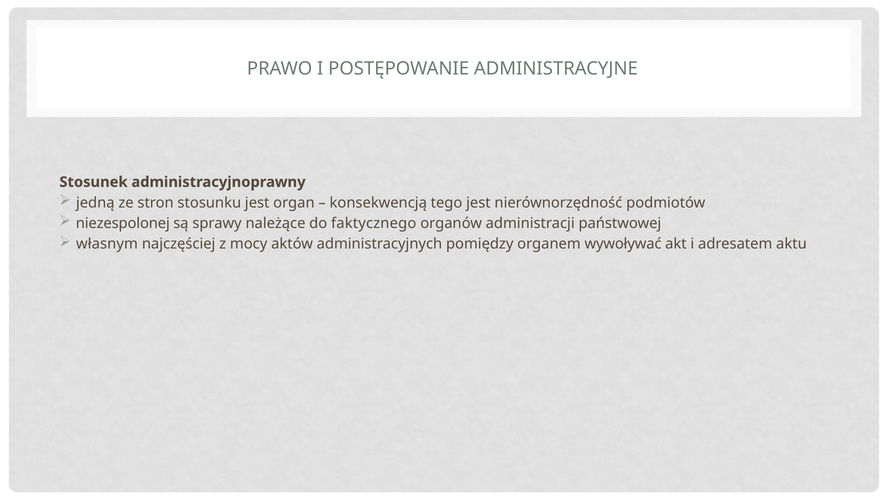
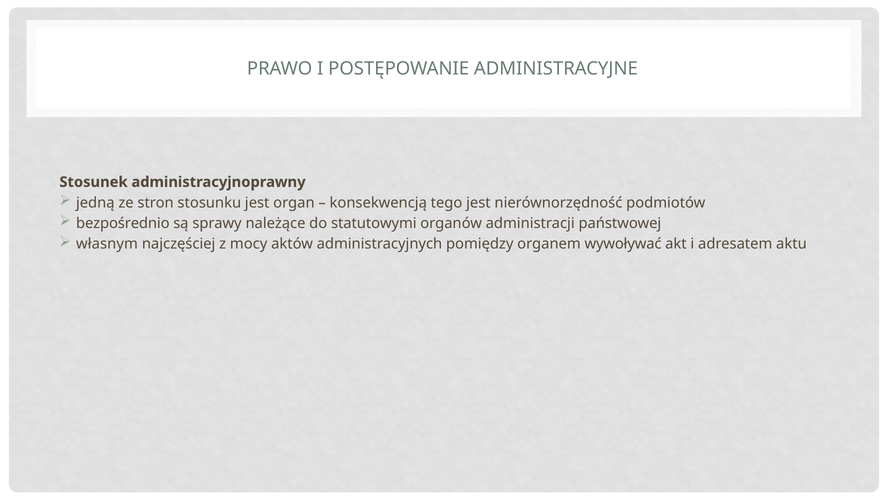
niezespolonej: niezespolonej -> bezpośrednio
faktycznego: faktycznego -> statutowymi
